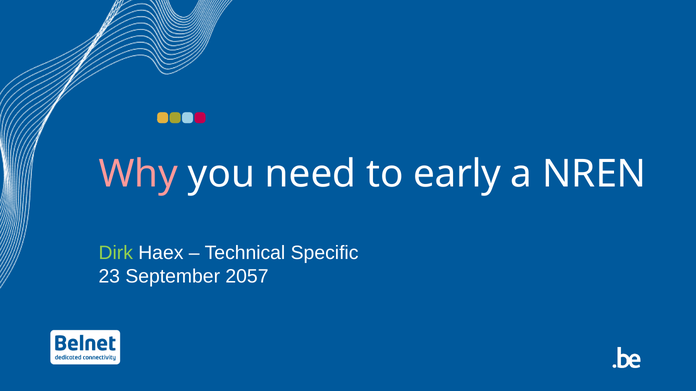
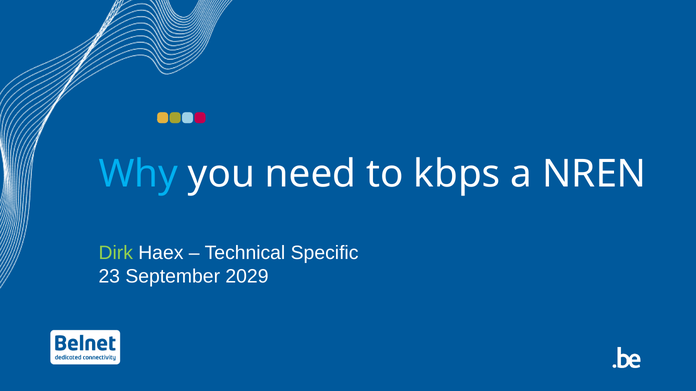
Why colour: pink -> light blue
early: early -> kbps
2057: 2057 -> 2029
